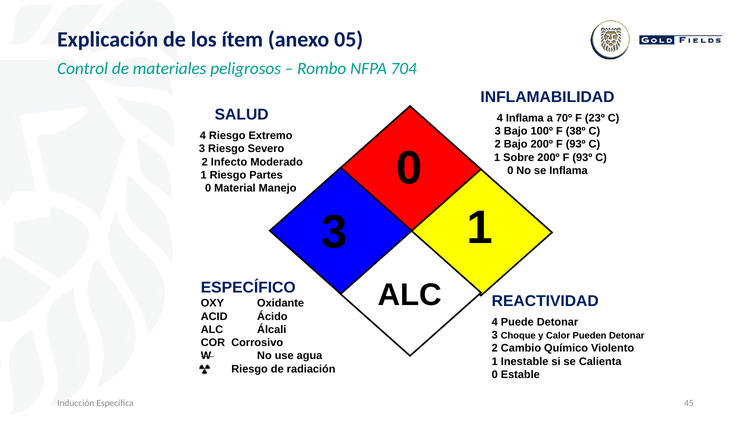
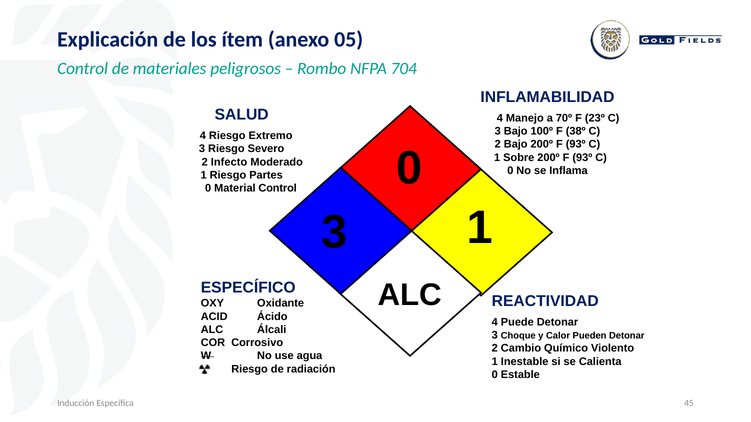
4 Inflama: Inflama -> Manejo
Material Manejo: Manejo -> Control
